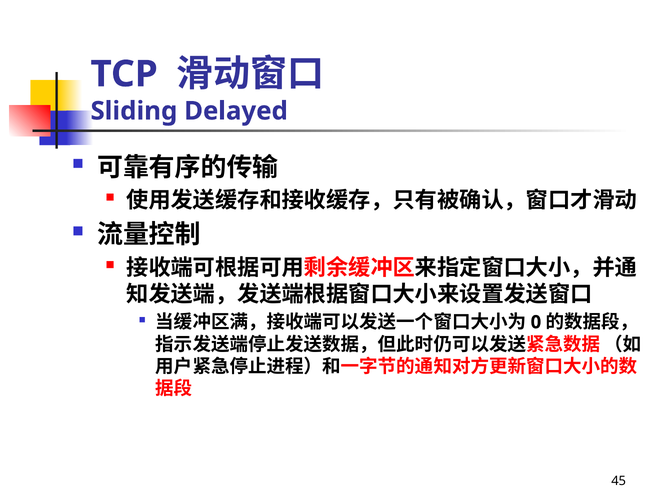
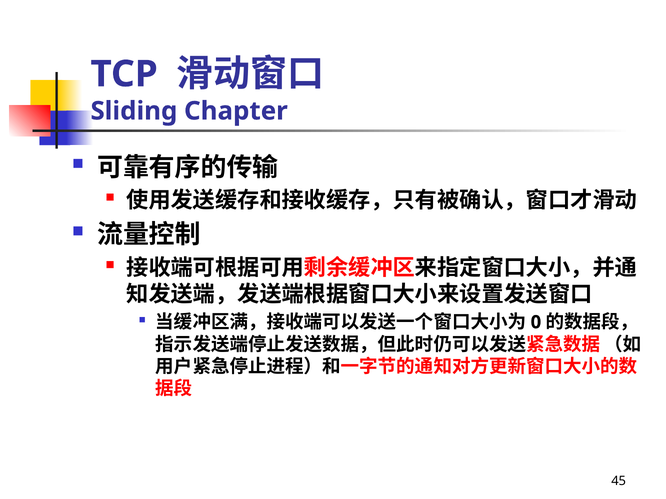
Delayed: Delayed -> Chapter
